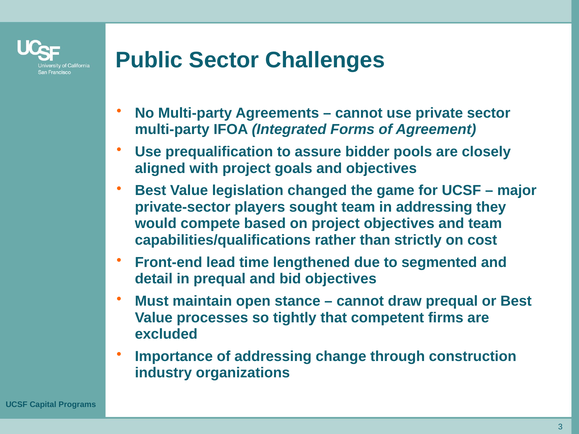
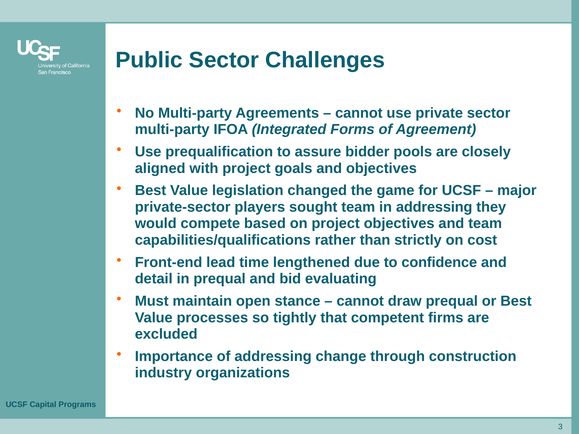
segmented: segmented -> confidence
bid objectives: objectives -> evaluating
